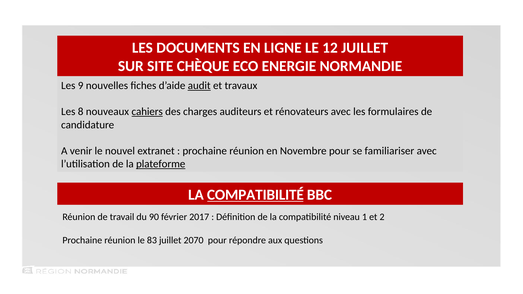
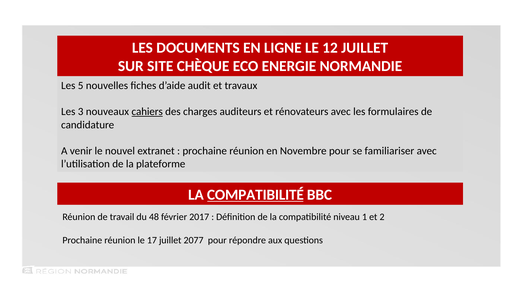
9: 9 -> 5
audit underline: present -> none
8: 8 -> 3
plateforme underline: present -> none
90: 90 -> 48
83: 83 -> 17
2070: 2070 -> 2077
